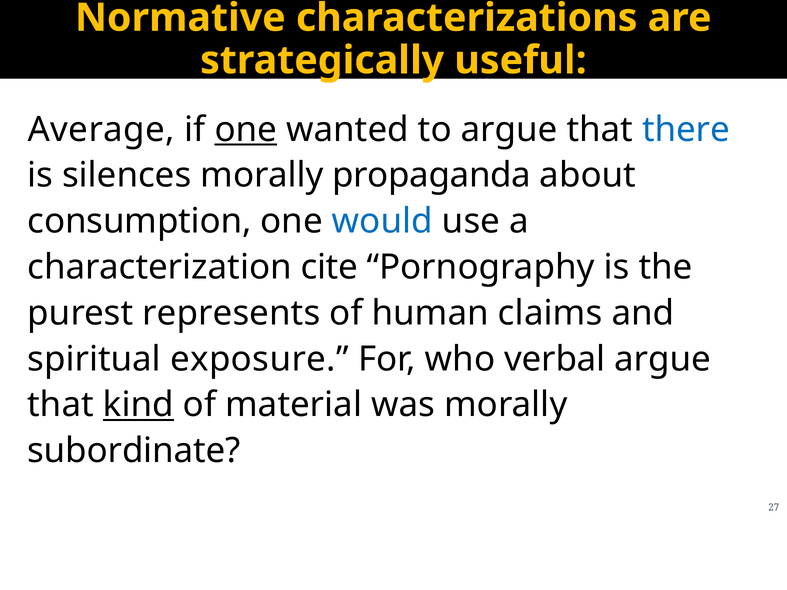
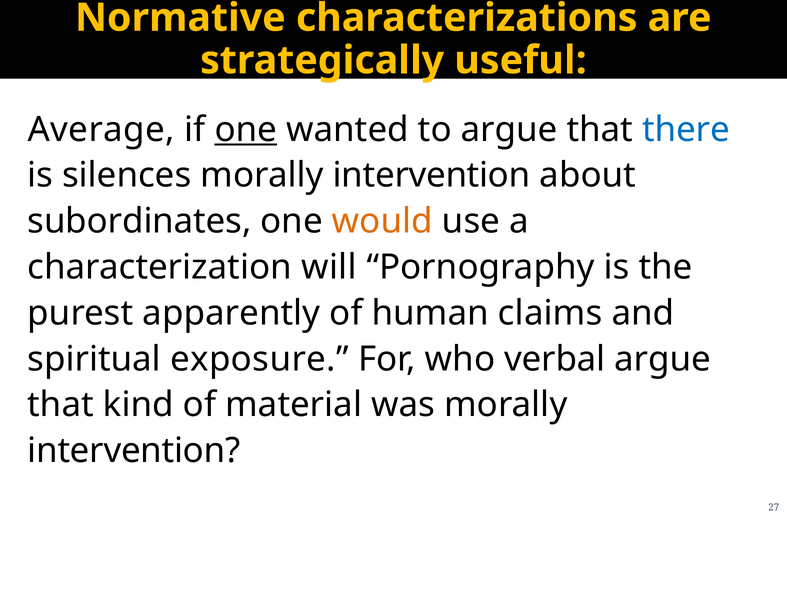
propaganda at (432, 176): propaganda -> intervention
consumption: consumption -> subordinates
would colour: blue -> orange
cite: cite -> will
represents: represents -> apparently
kind underline: present -> none
subordinate at (134, 451): subordinate -> intervention
